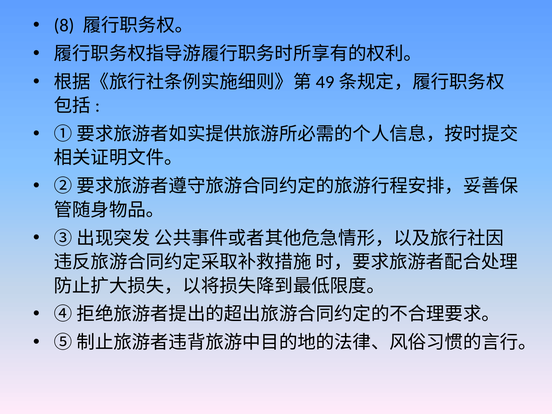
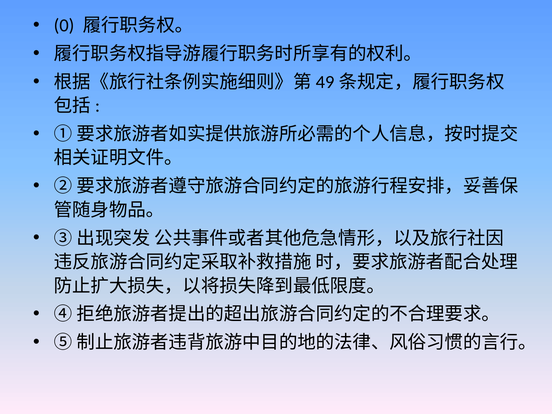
8: 8 -> 0
